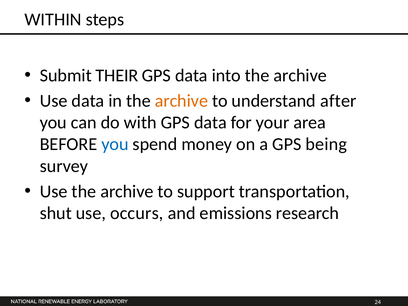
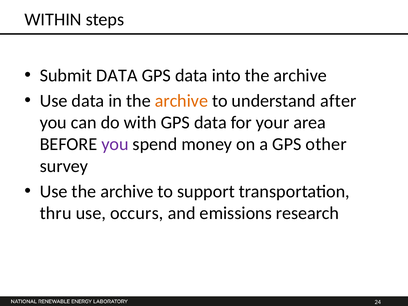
Submit THEIR: THEIR -> DATA
you at (115, 144) colour: blue -> purple
being: being -> other
shut: shut -> thru
